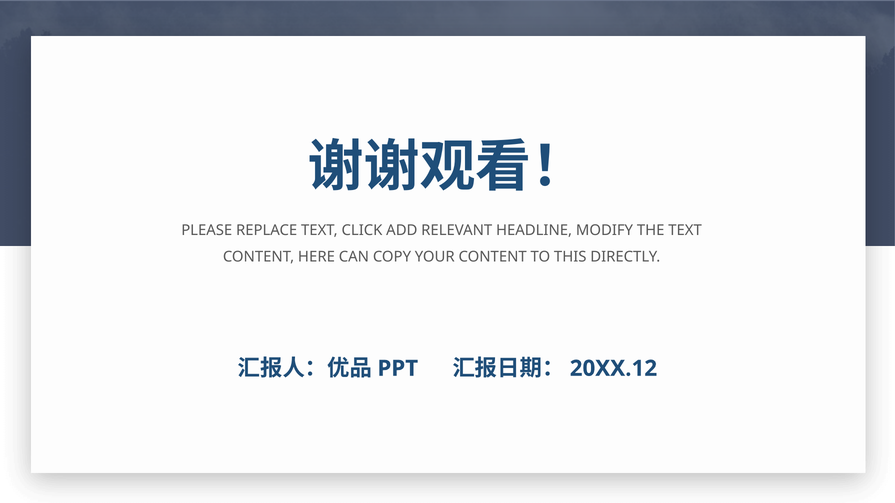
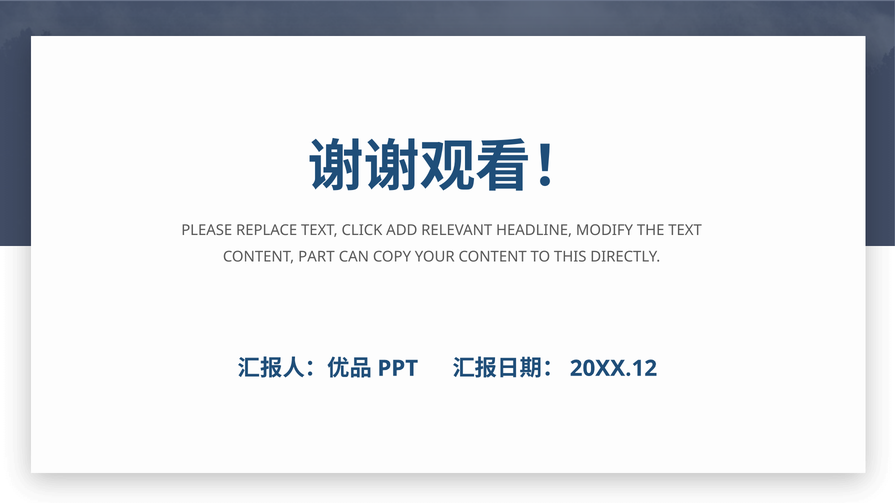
HERE: HERE -> PART
